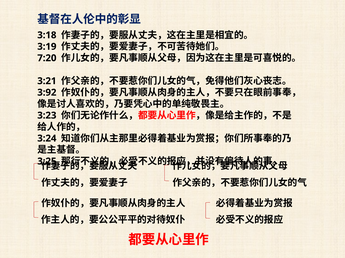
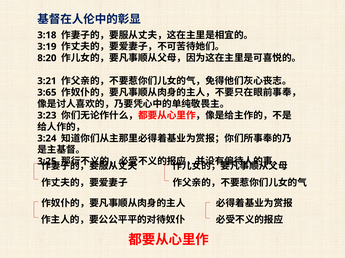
7:20: 7:20 -> 8:20
3:92: 3:92 -> 3:65
